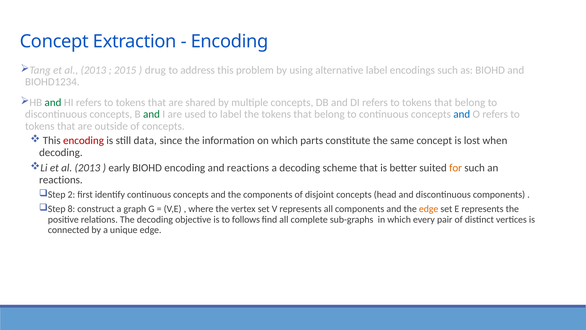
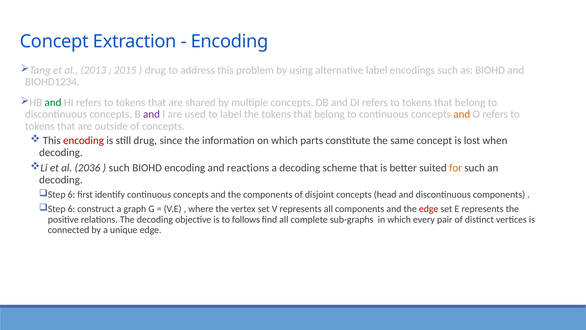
and at (152, 114) colour: green -> purple
and at (462, 114) colour: blue -> orange
still data: data -> drug
2013 at (87, 168): 2013 -> 2036
early at (119, 168): early -> such
reactions at (61, 180): reactions -> decoding
2 at (71, 195): 2 -> 6
8 at (71, 209): 8 -> 6
edge at (429, 209) colour: orange -> red
